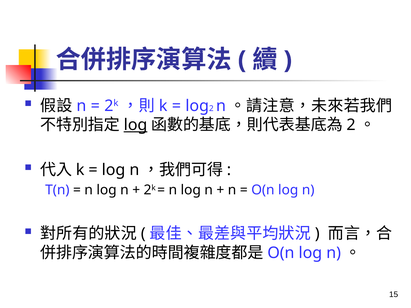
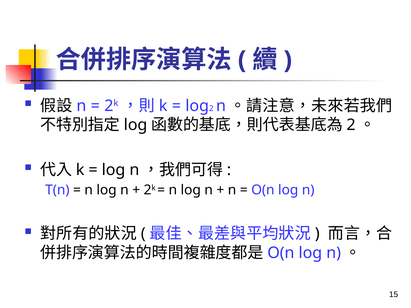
log at (136, 125) underline: present -> none
